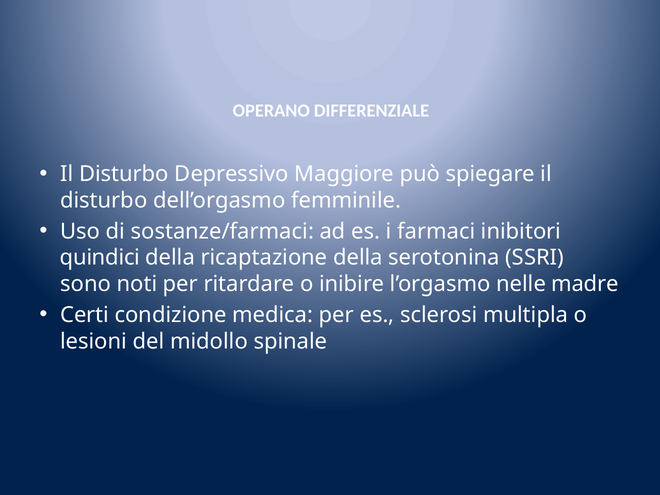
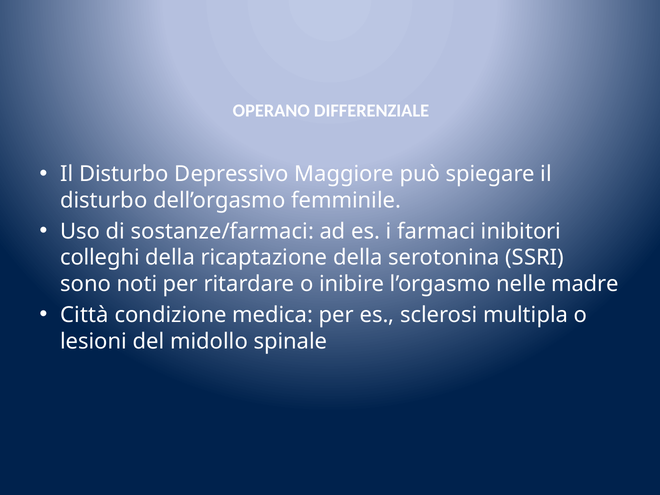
quindici: quindici -> colleghi
Certi: Certi -> Città
